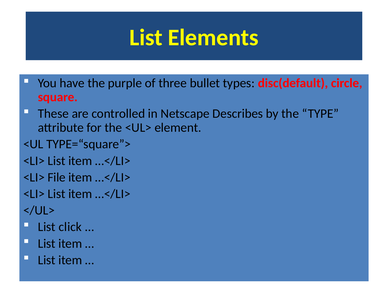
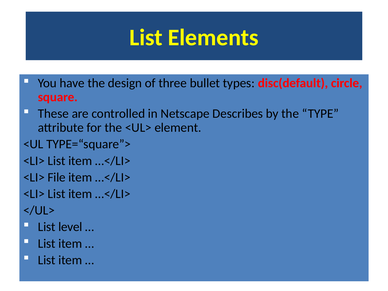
purple: purple -> design
click: click -> level
